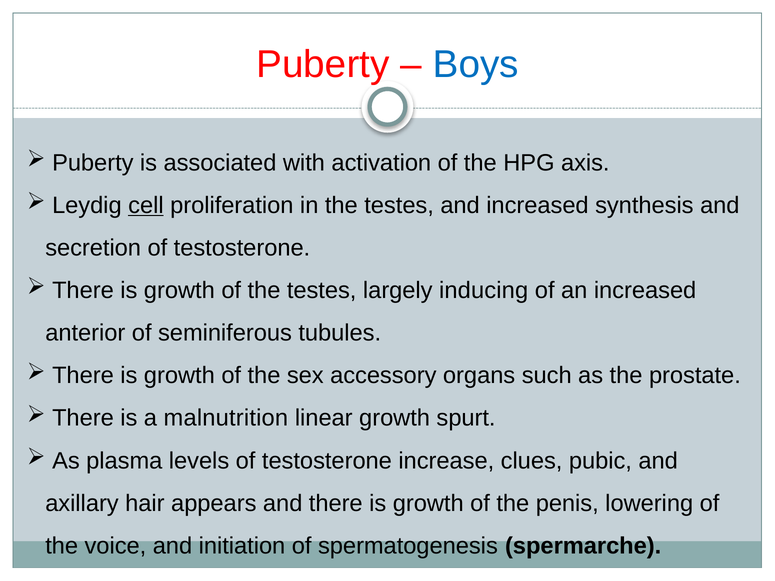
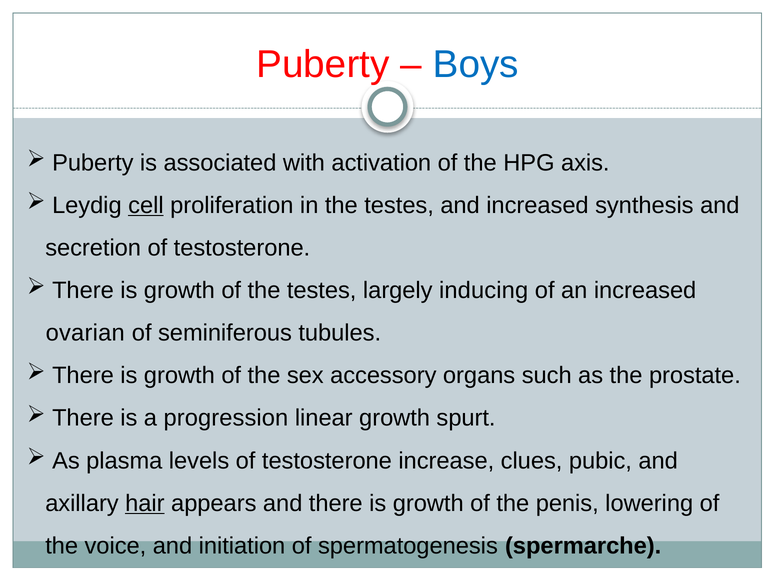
anterior: anterior -> ovarian
malnutrition: malnutrition -> progression
hair underline: none -> present
